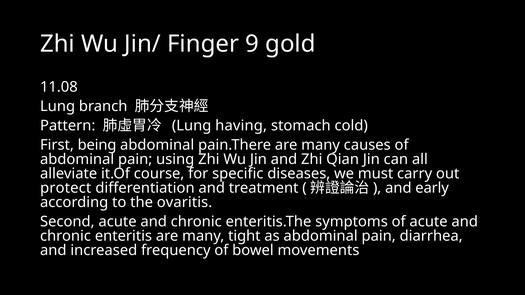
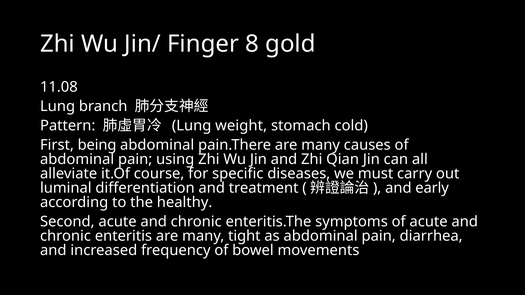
9: 9 -> 8
having: having -> weight
protect: protect -> luminal
ovaritis: ovaritis -> healthy
